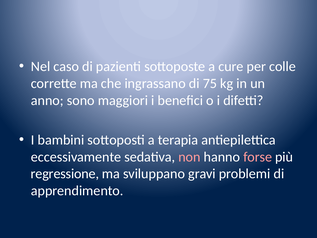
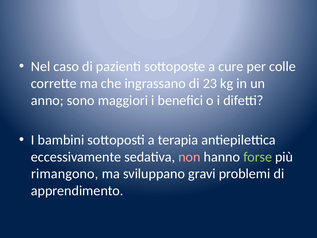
75: 75 -> 23
forse colour: pink -> light green
regressione: regressione -> rimangono
